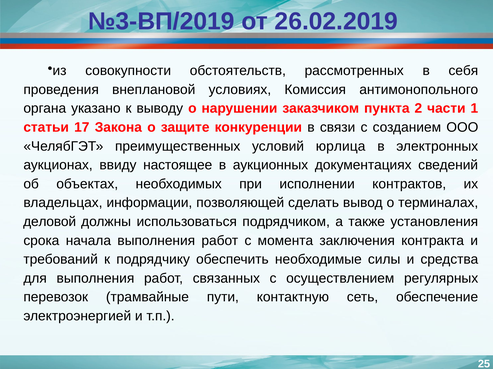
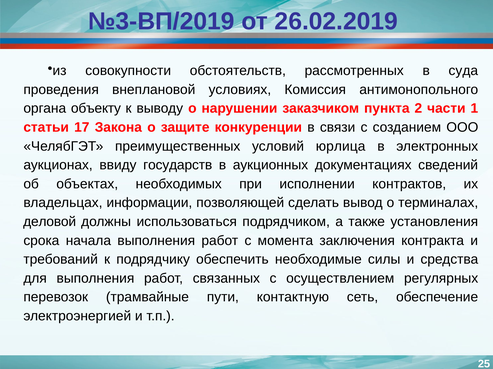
себя: себя -> суда
указано: указано -> объекту
настоящее: настоящее -> государств
